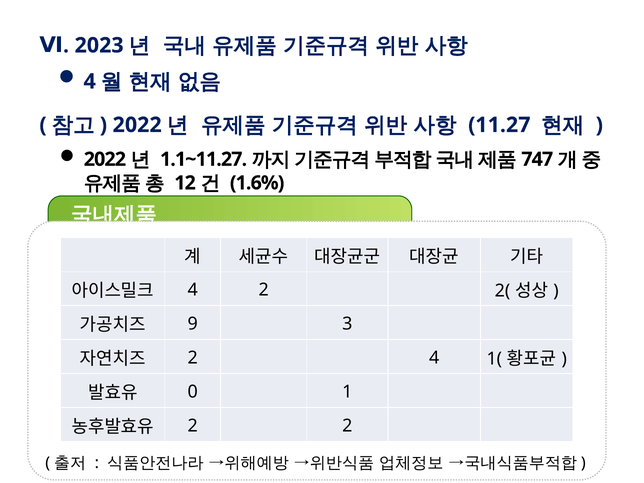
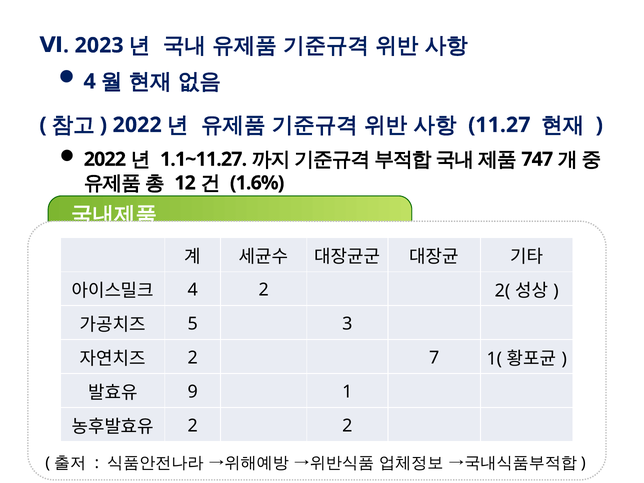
9: 9 -> 5
2 4: 4 -> 7
0: 0 -> 9
